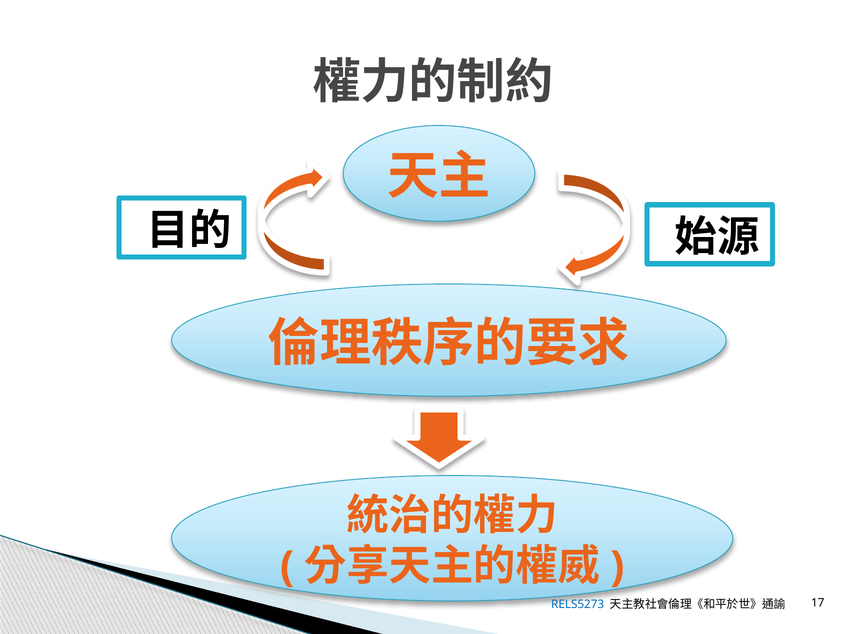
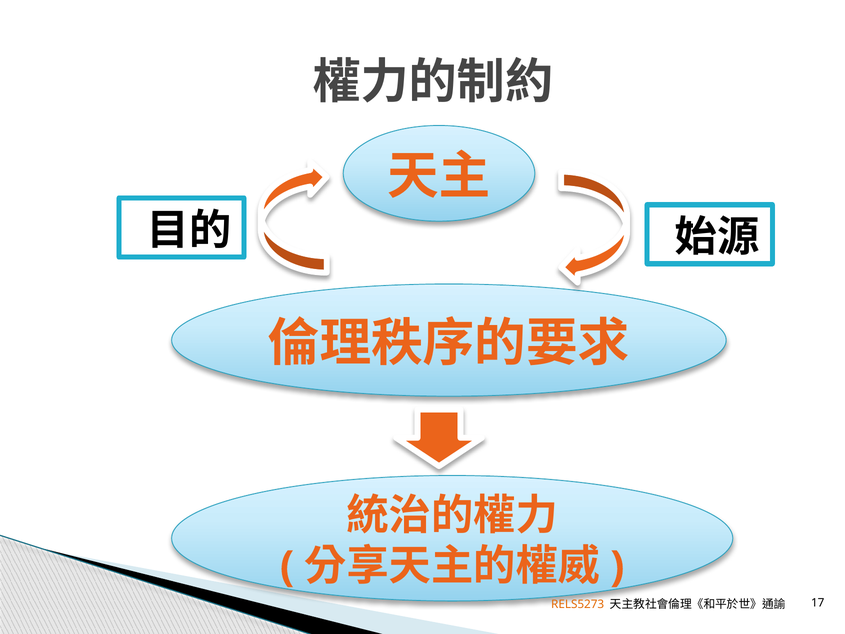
RELS5273 colour: blue -> orange
